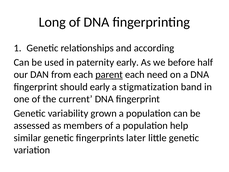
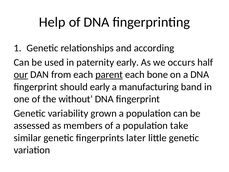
Long: Long -> Help
before: before -> occurs
our underline: none -> present
need: need -> bone
stigmatization: stigmatization -> manufacturing
current: current -> without
help: help -> take
